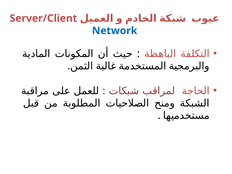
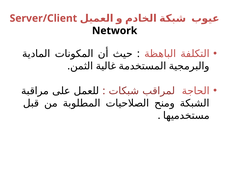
Network colour: blue -> black
